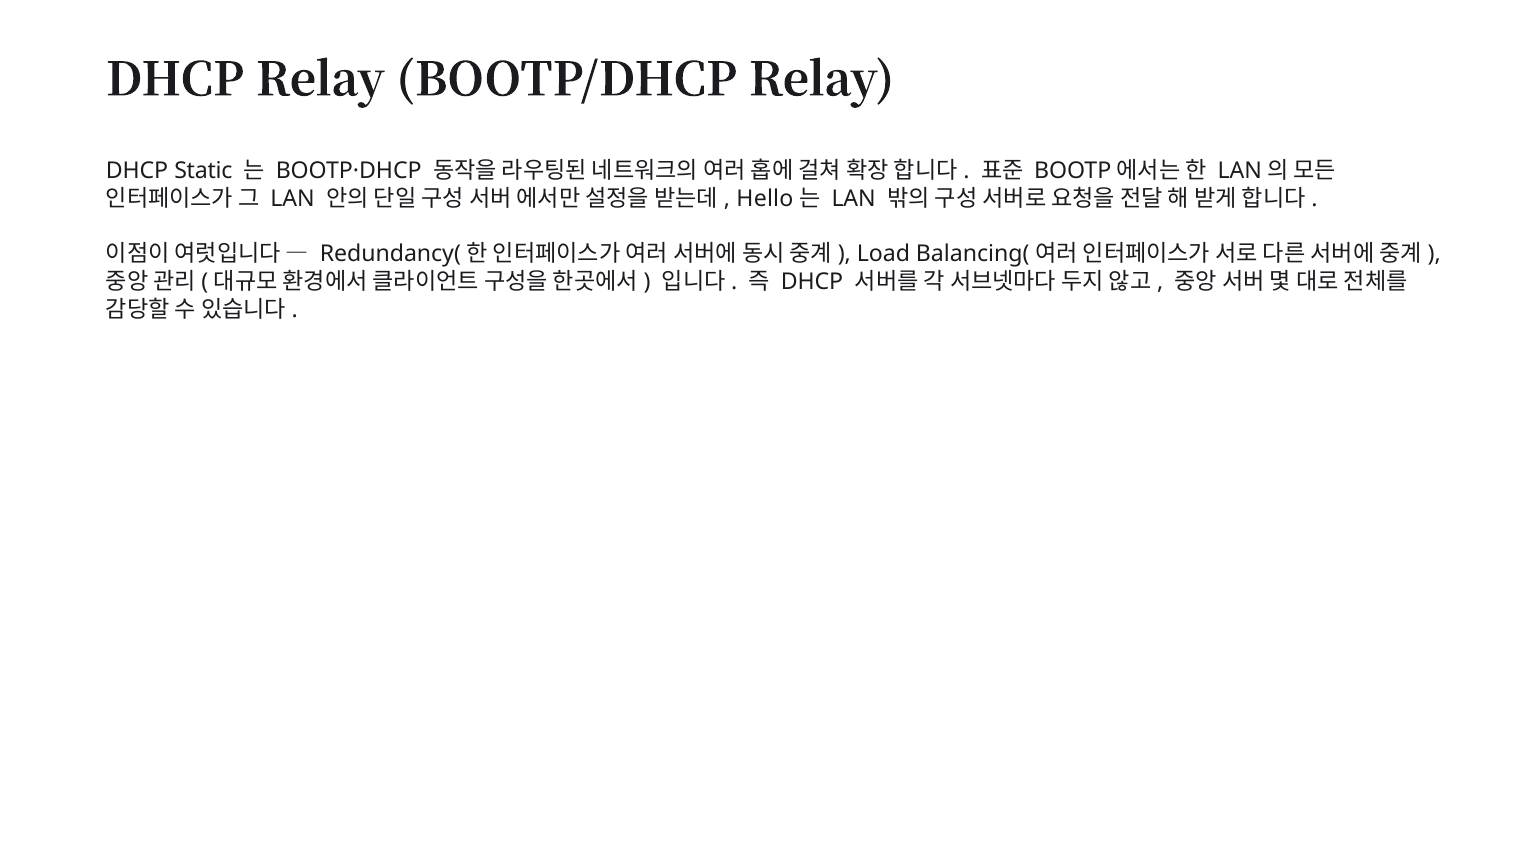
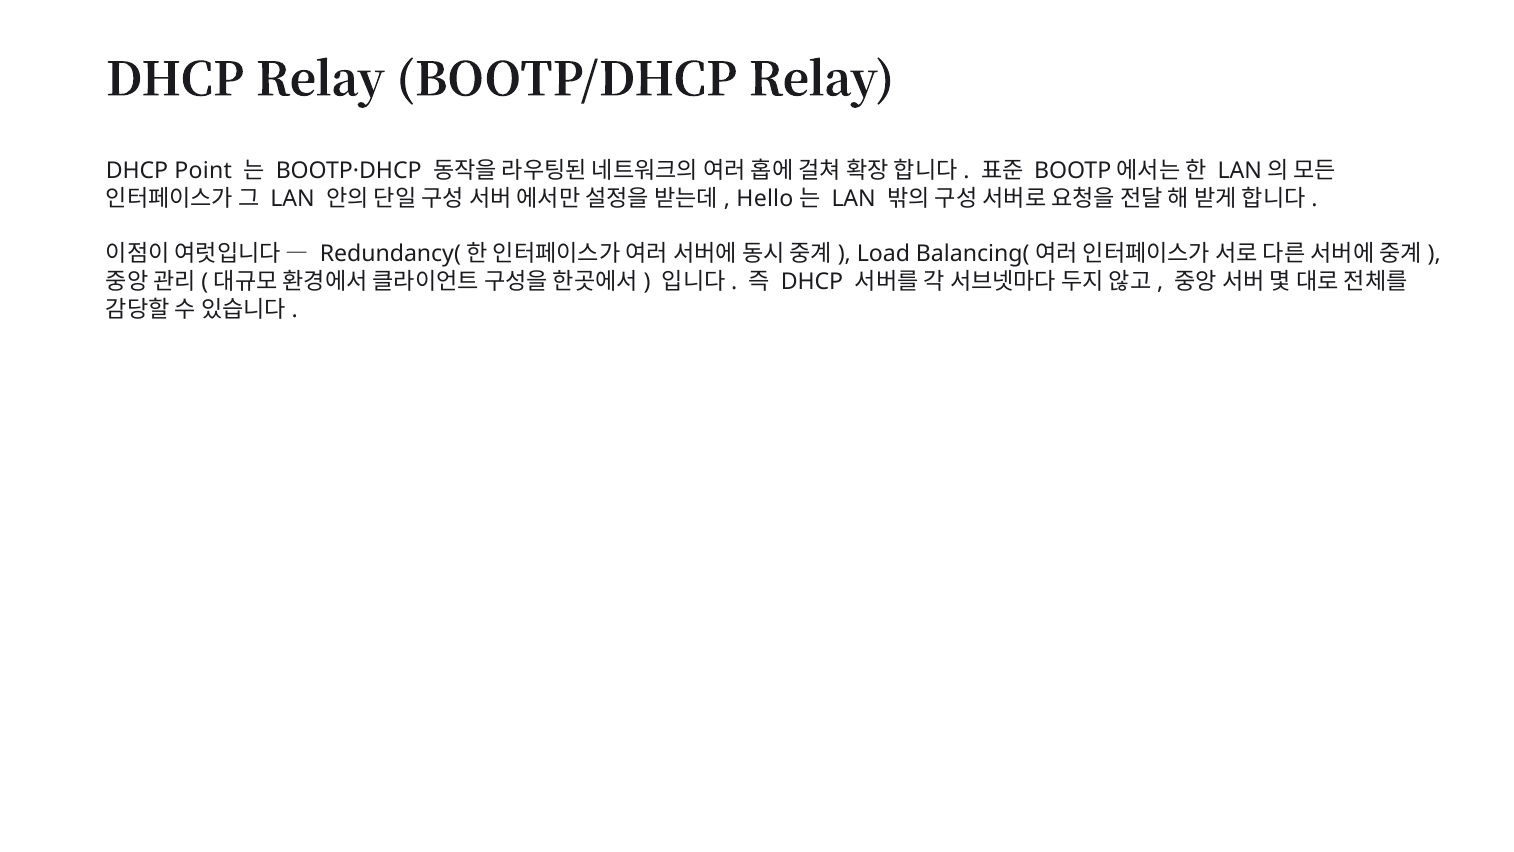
Static: Static -> Point
